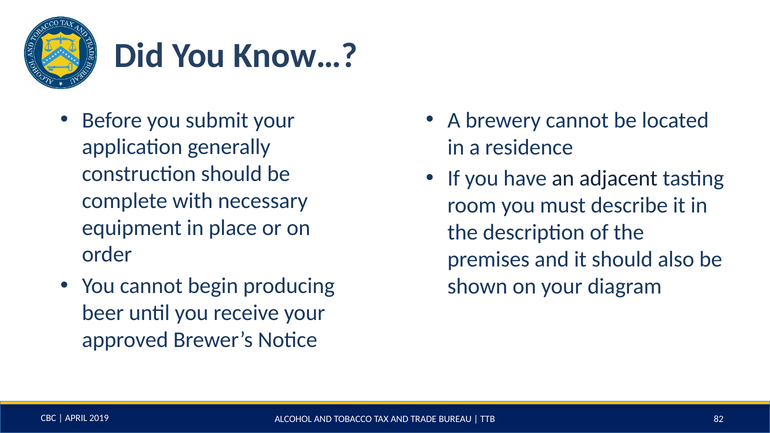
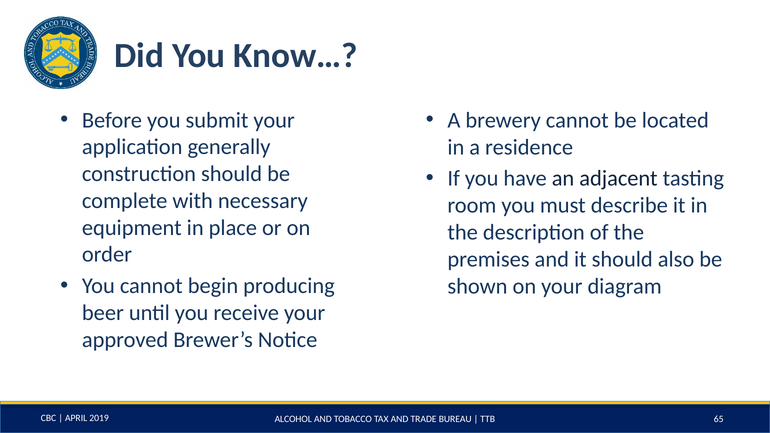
82: 82 -> 65
